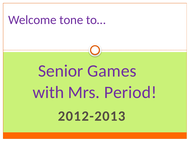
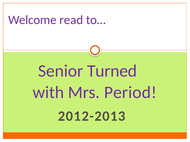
tone: tone -> read
Games: Games -> Turned
